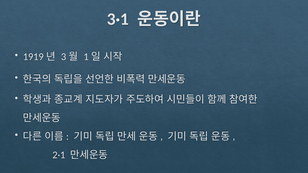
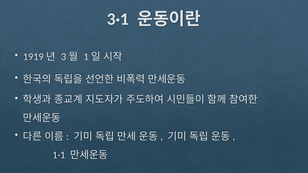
2·1: 2·1 -> 1·1
